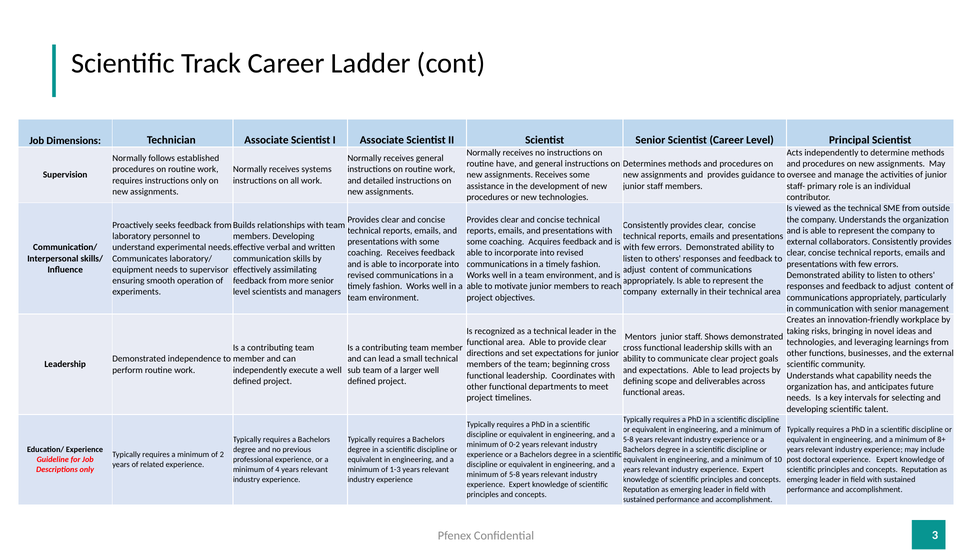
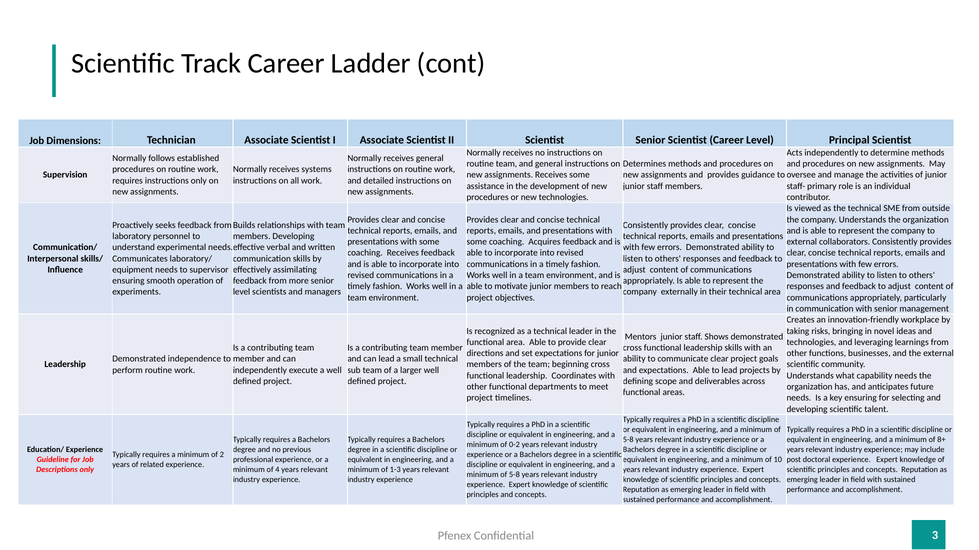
routine have: have -> team
key intervals: intervals -> ensuring
